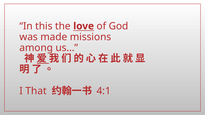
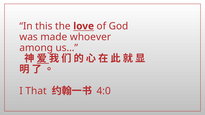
missions: missions -> whoever
4:1: 4:1 -> 4:0
